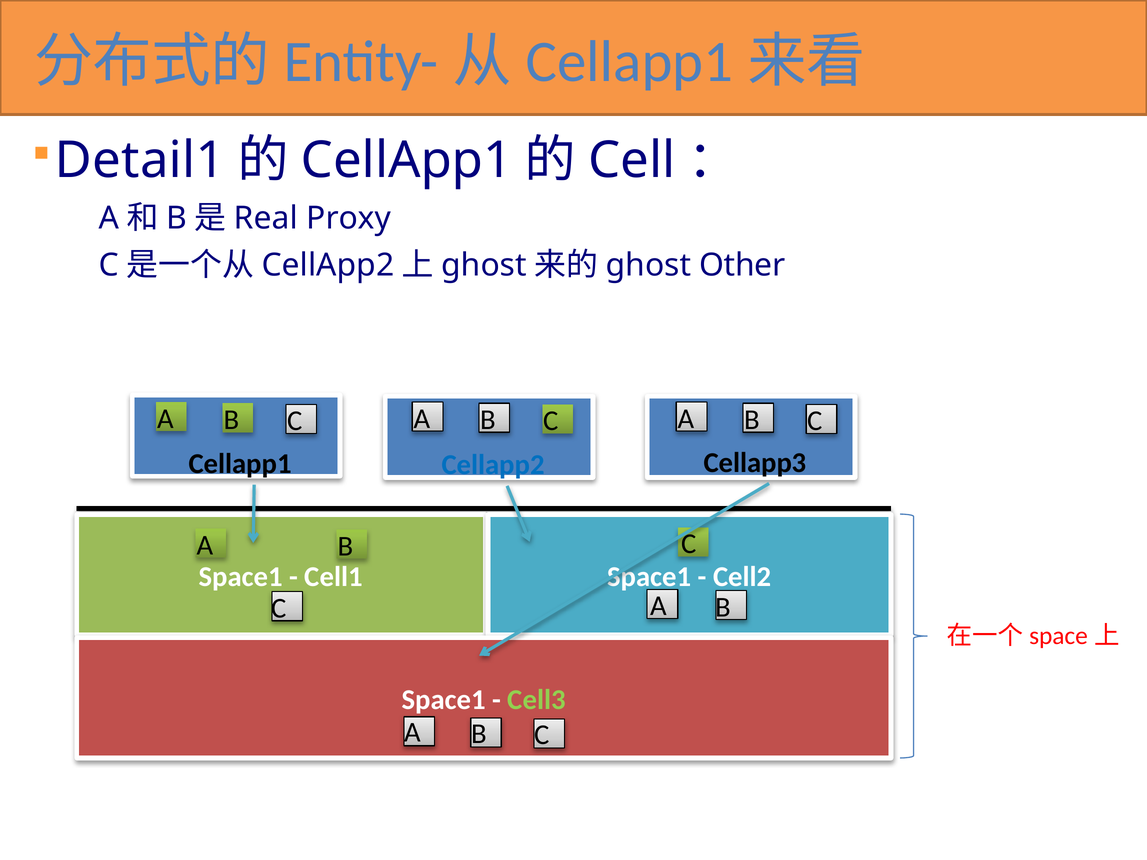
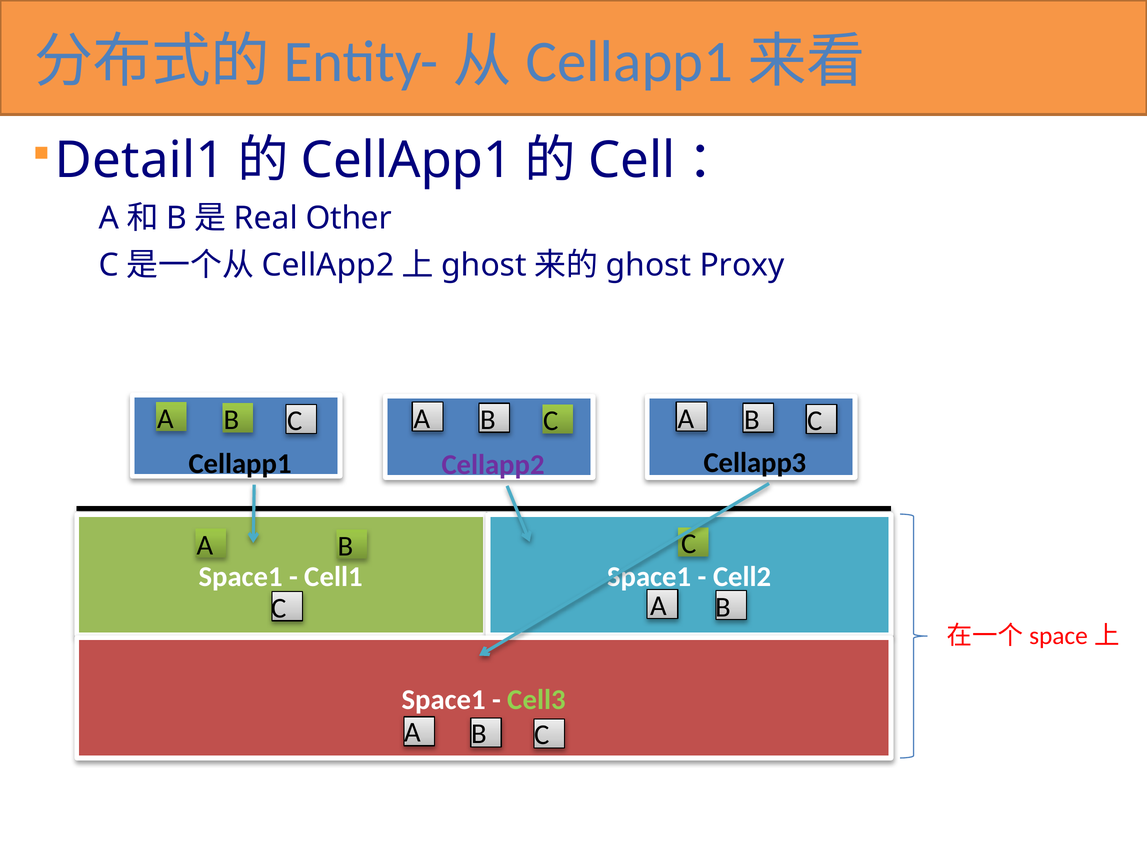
Proxy: Proxy -> Other
Other: Other -> Proxy
Cellapp2 at (493, 465) colour: blue -> purple
